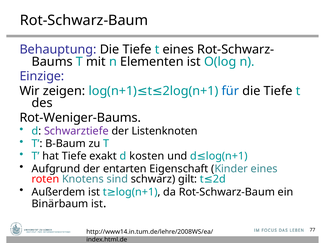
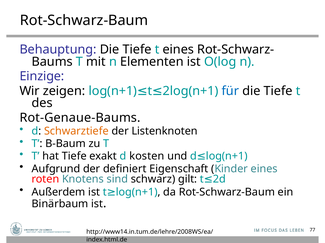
Rot-Weniger-Baums: Rot-Weniger-Baums -> Rot-Genaue-Baums
Schwarztiefe colour: purple -> orange
entarten: entarten -> definiert
